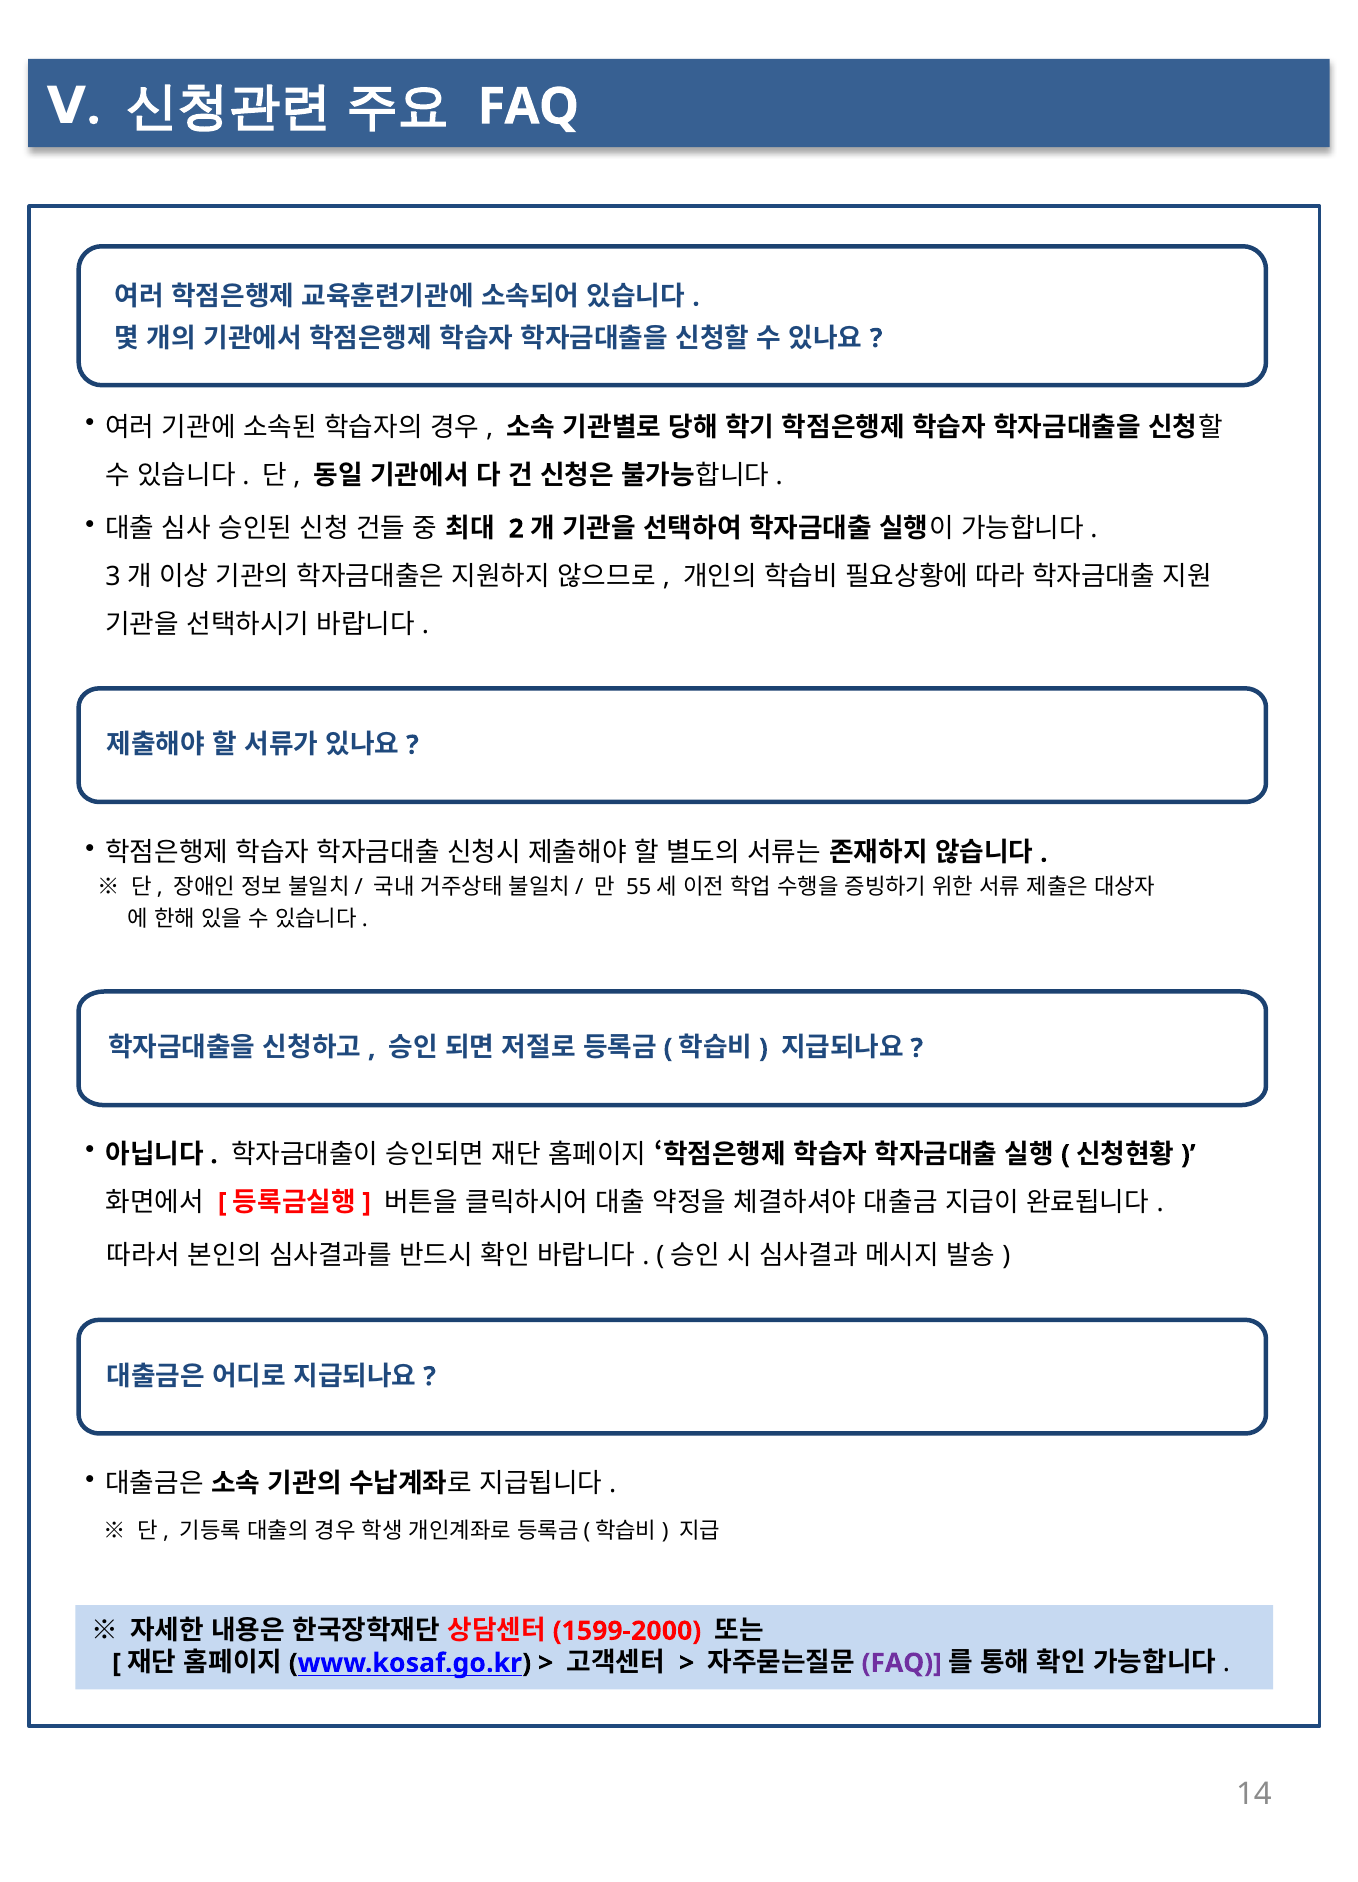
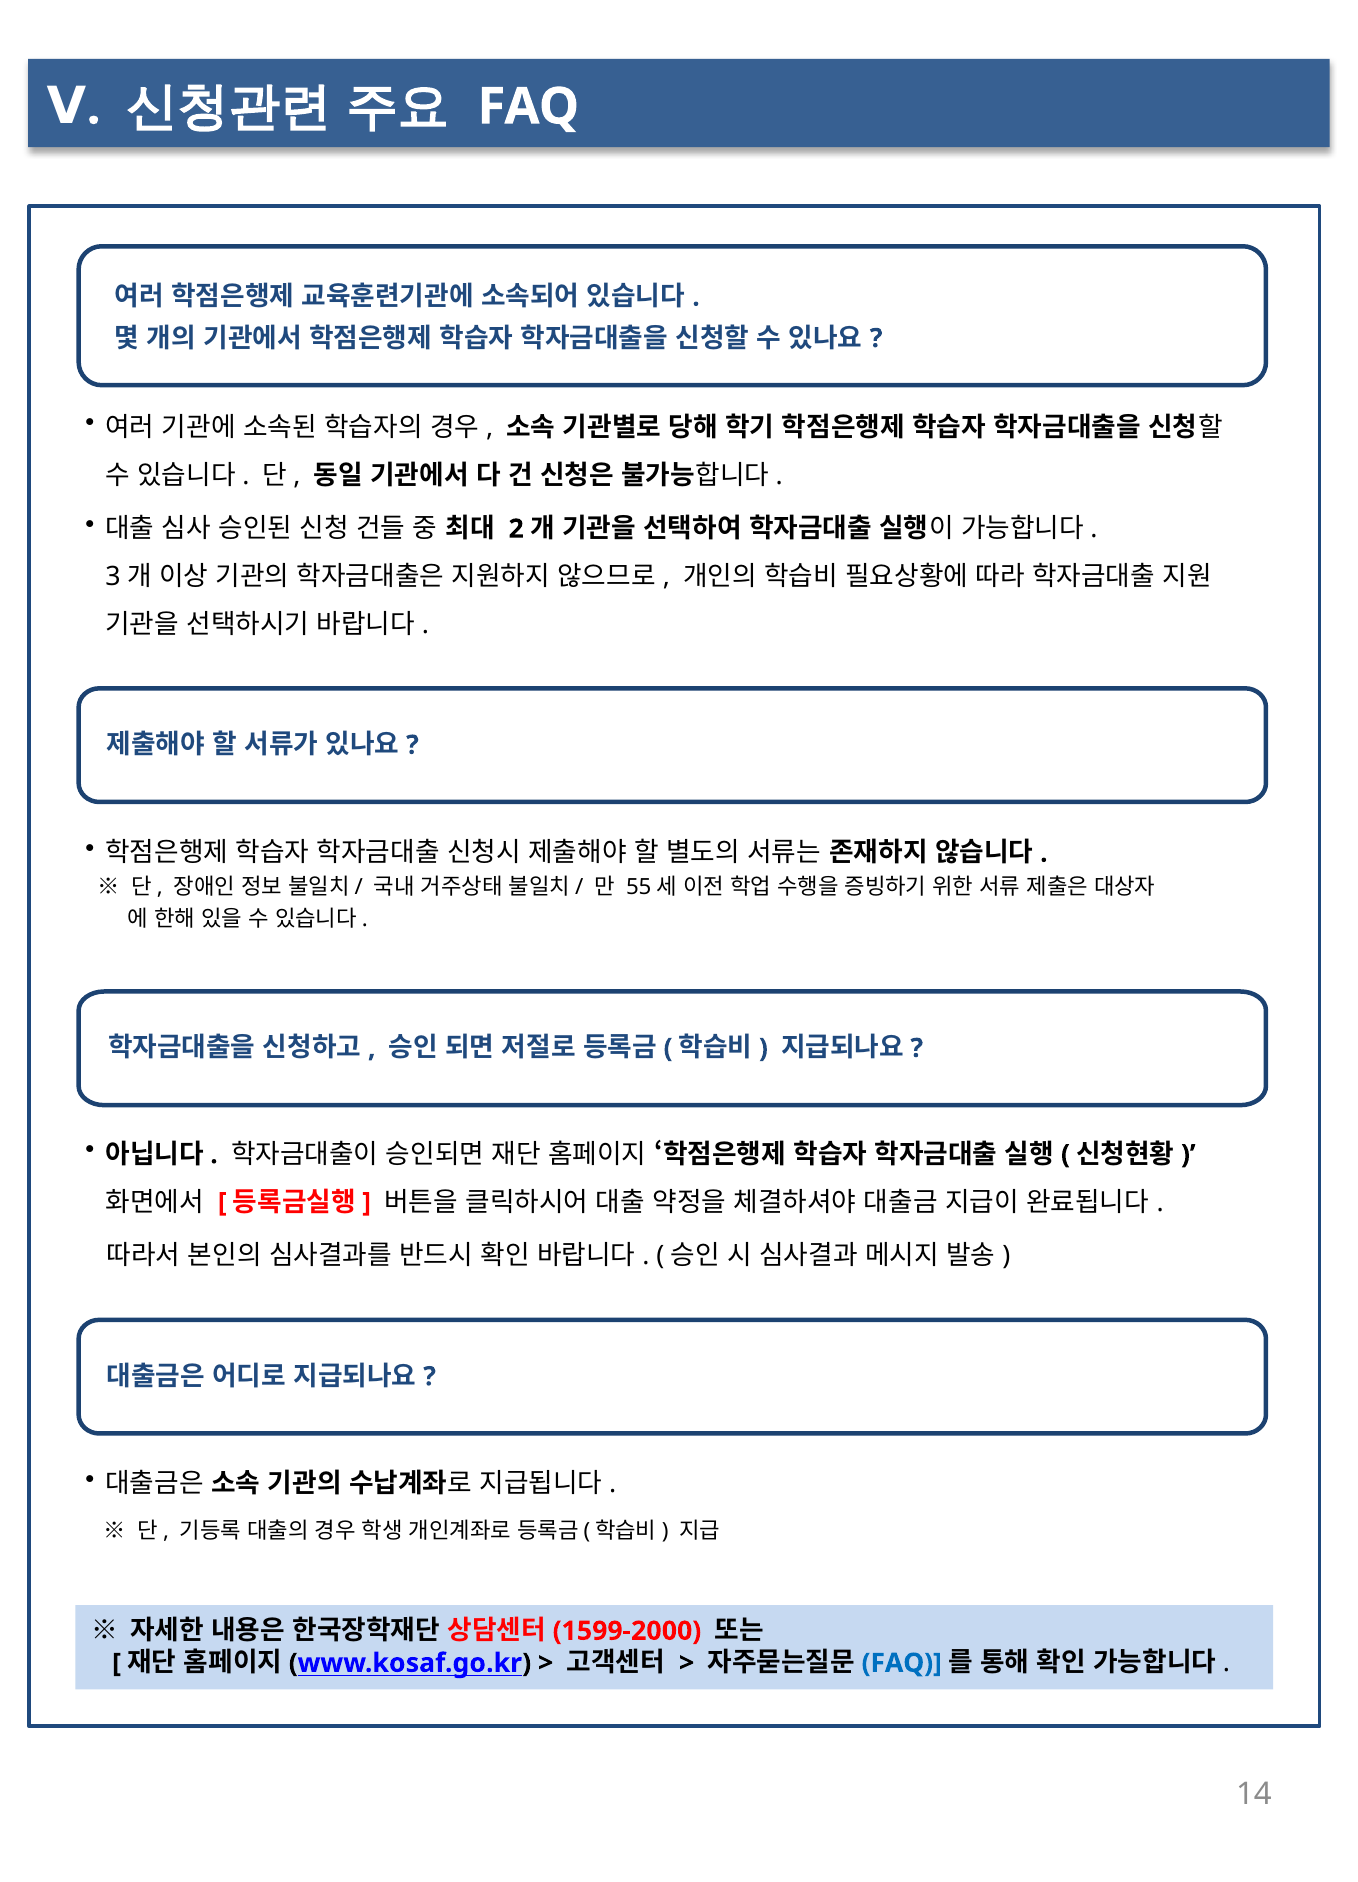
FAQ at (902, 1663) colour: purple -> blue
